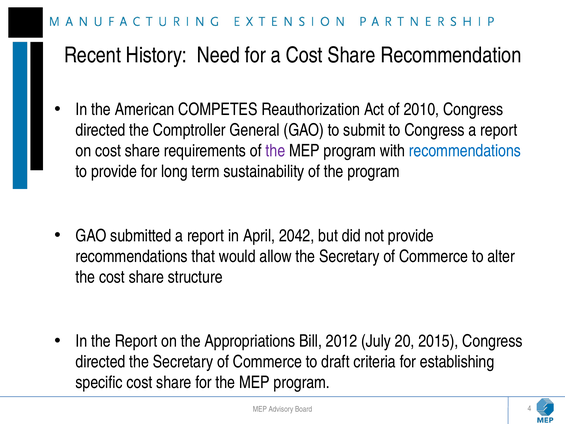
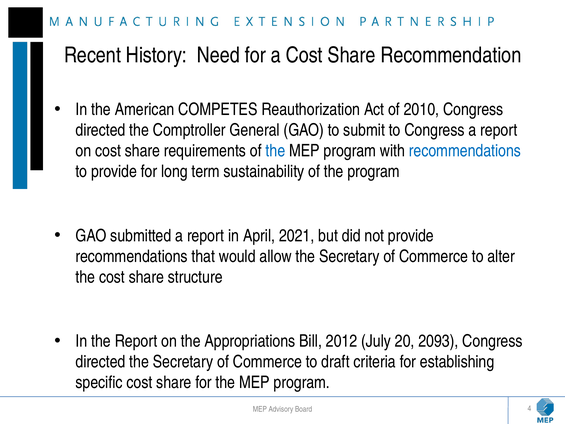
the at (275, 151) colour: purple -> blue
2042: 2042 -> 2021
2015: 2015 -> 2093
